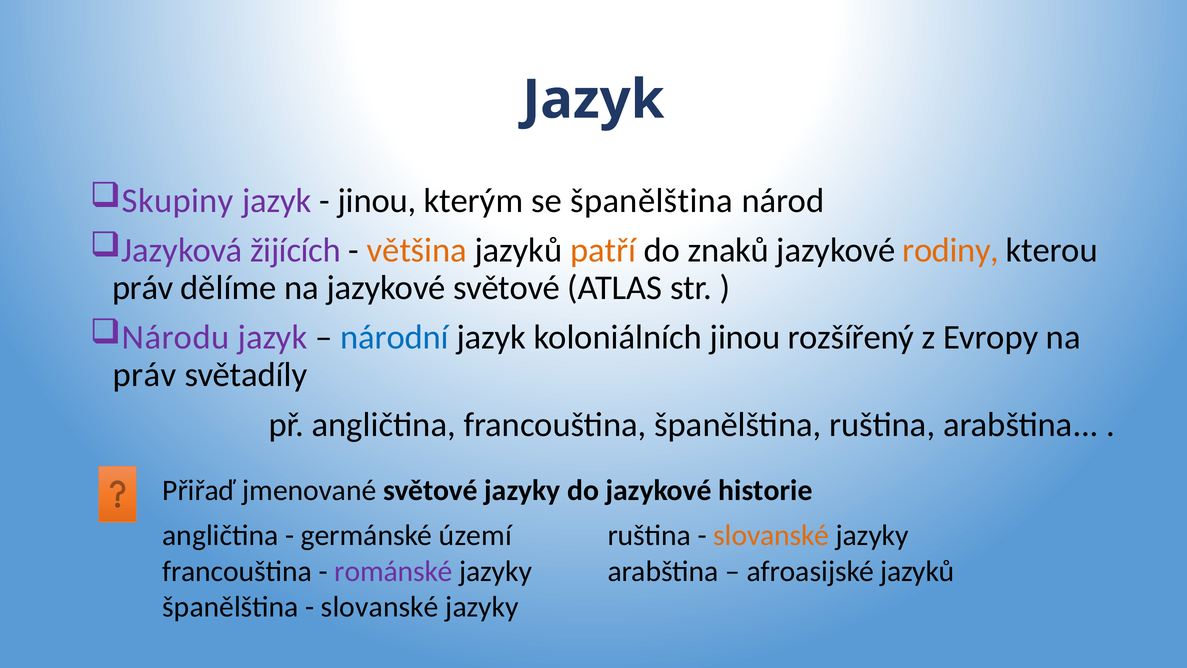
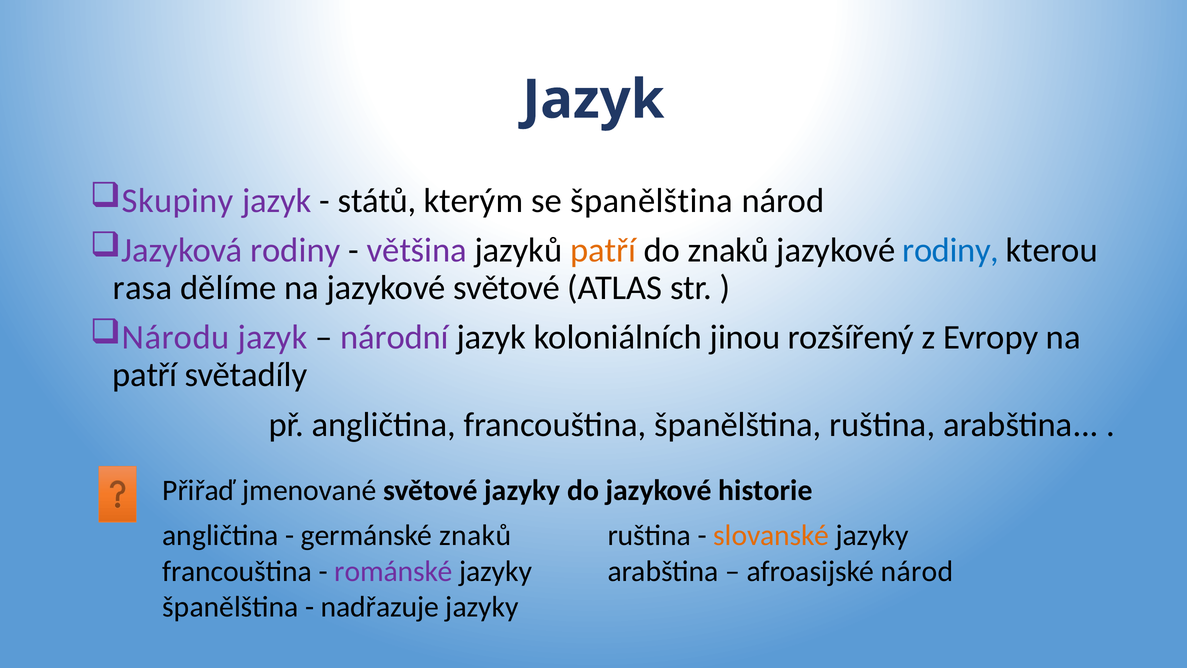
jinou at (377, 201): jinou -> států
Jazyková žijících: žijících -> rodiny
většina colour: orange -> purple
rodiny at (951, 250) colour: orange -> blue
práv at (143, 288): práv -> rasa
národní colour: blue -> purple
práv at (145, 375): práv -> patří
germánské území: území -> znaků
afroasijské jazyků: jazyků -> národ
slovanské at (380, 607): slovanské -> nadřazuje
